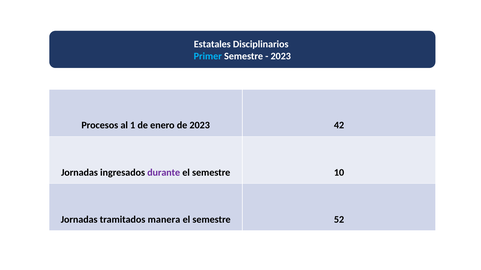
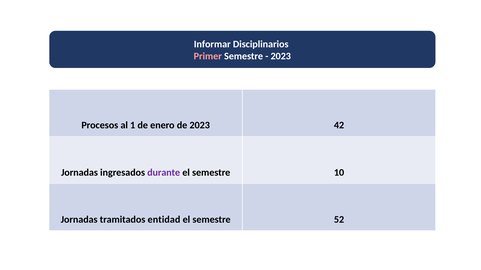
Estatales: Estatales -> Informar
Primer colour: light blue -> pink
manera: manera -> entidad
